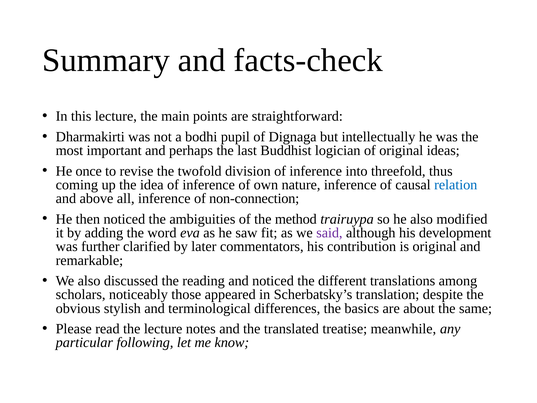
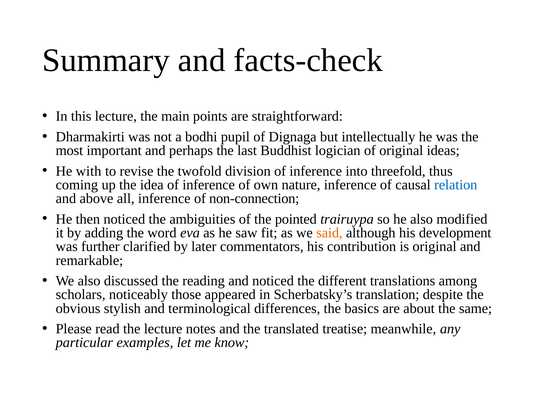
once: once -> with
method: method -> pointed
said colour: purple -> orange
following: following -> examples
